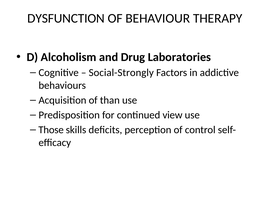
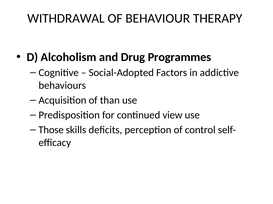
DYSFUNCTION: DYSFUNCTION -> WITHDRAWAL
Laboratories: Laboratories -> Programmes
Social-Strongly: Social-Strongly -> Social-Adopted
